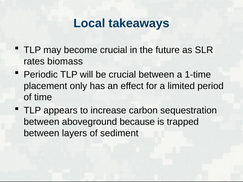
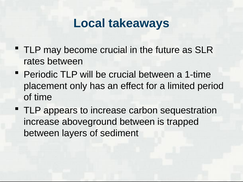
rates biomass: biomass -> between
between at (42, 122): between -> increase
aboveground because: because -> between
